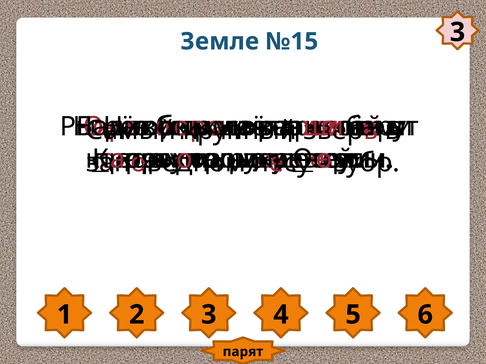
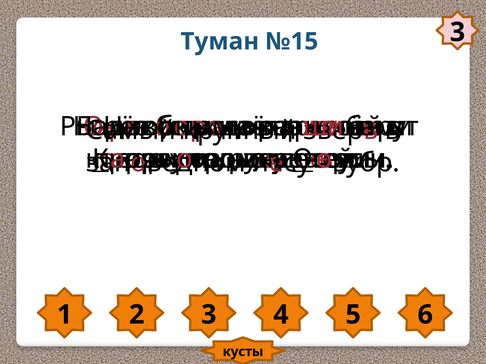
Земле: Земле -> Туман
парят at (243, 352): парят -> кусты
